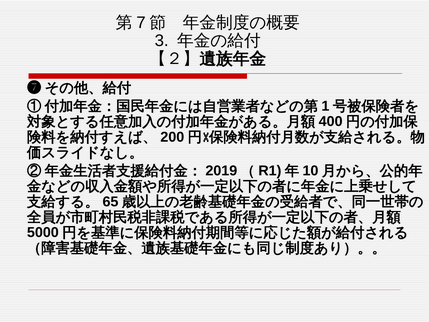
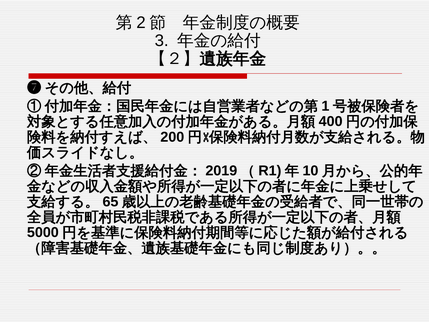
7: 7 -> 2
